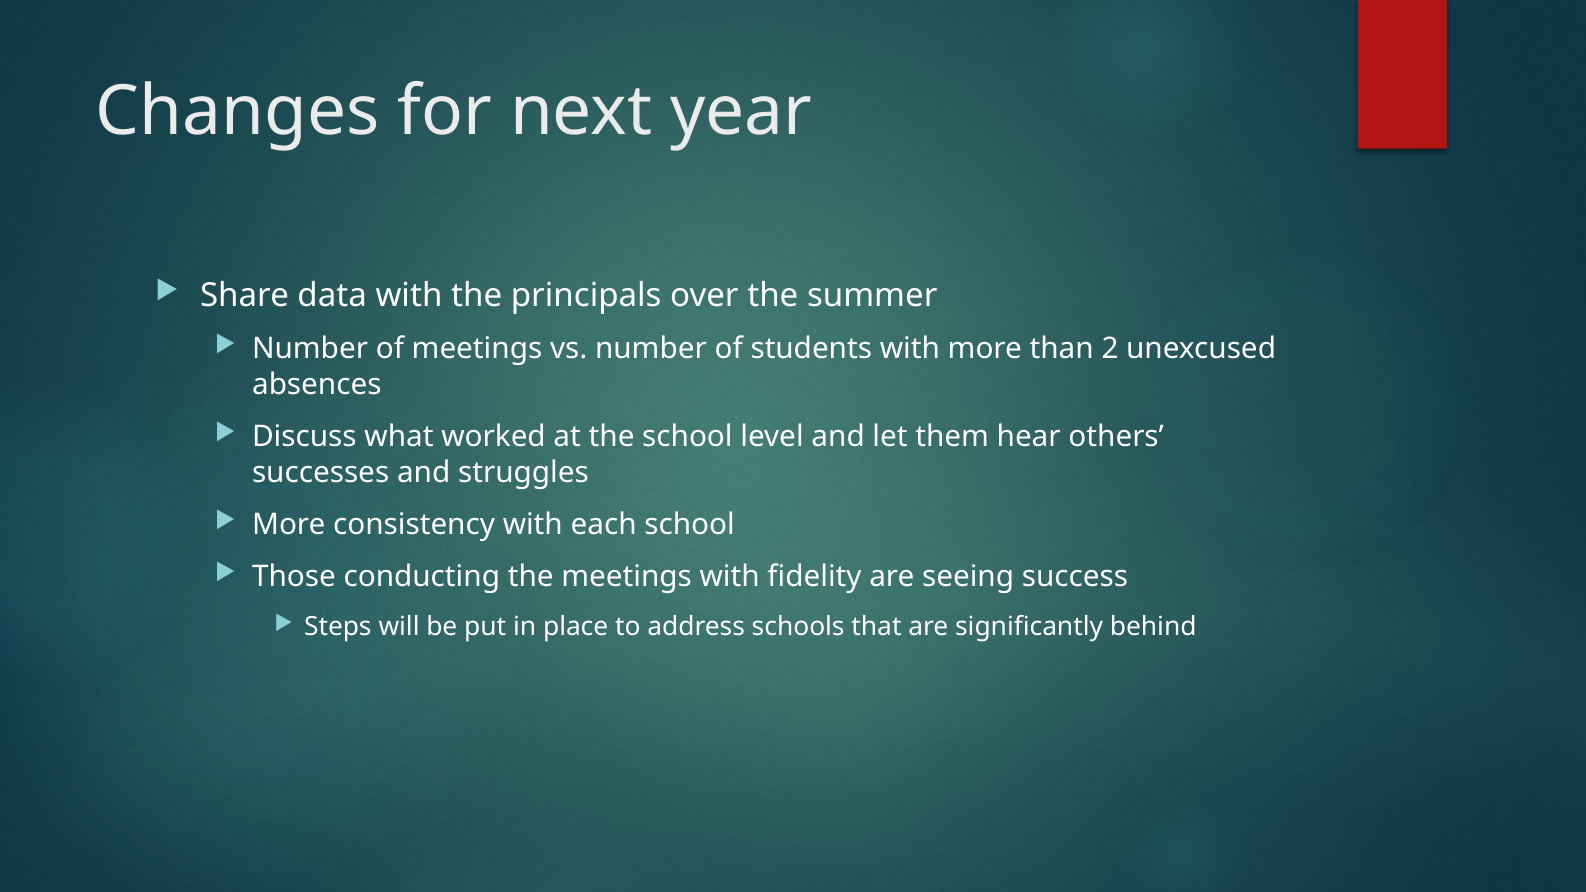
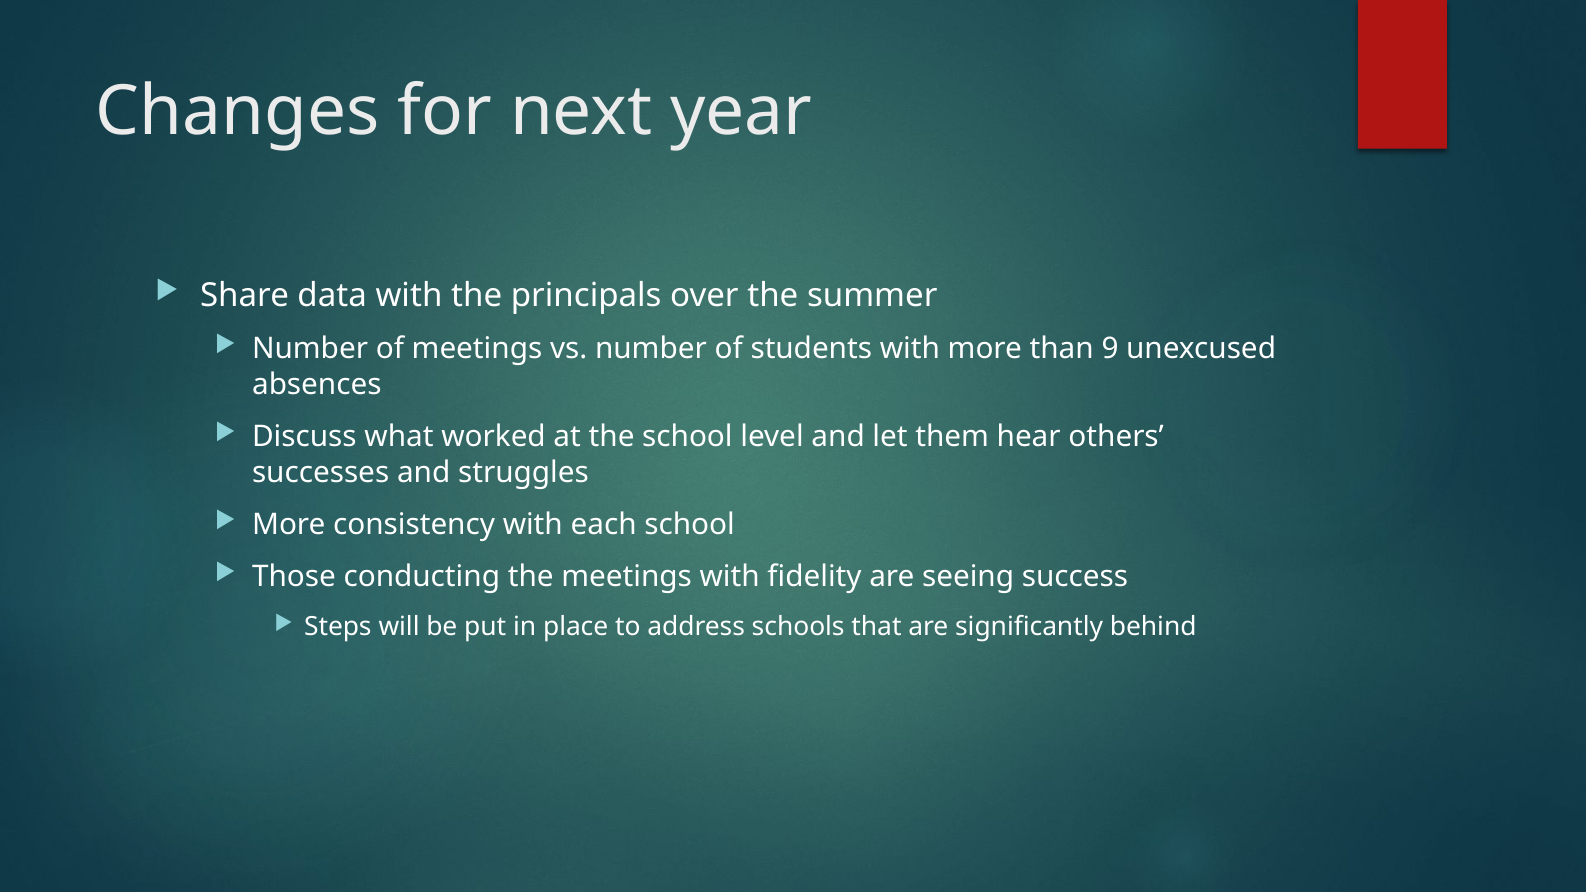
2: 2 -> 9
